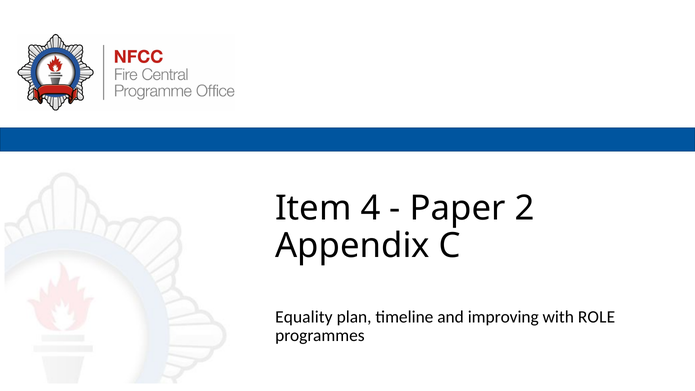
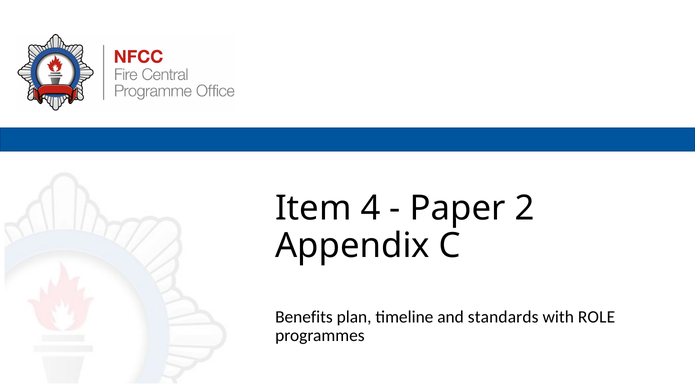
Equality: Equality -> Benefits
improving: improving -> standards
